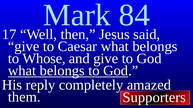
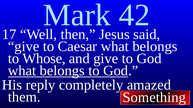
84: 84 -> 42
Supporters: Supporters -> Something
